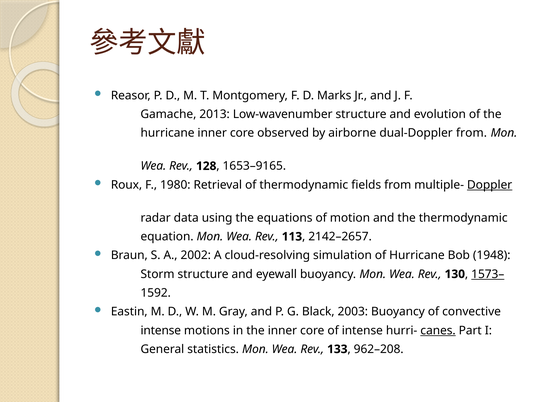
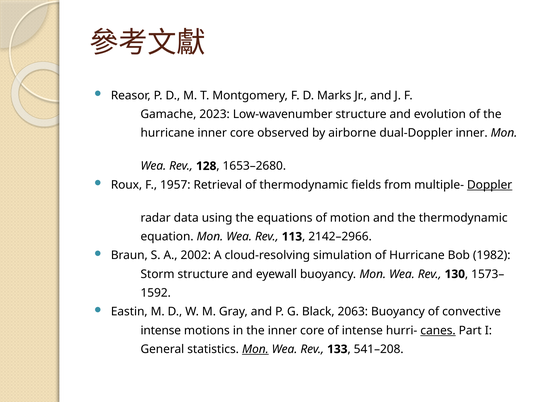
2013: 2013 -> 2023
dual-Doppler from: from -> inner
1653–9165: 1653–9165 -> 1653–2680
1980: 1980 -> 1957
2142–2657: 2142–2657 -> 2142–2966
1948: 1948 -> 1982
1573– underline: present -> none
2003: 2003 -> 2063
Mon at (255, 349) underline: none -> present
962–208: 962–208 -> 541–208
